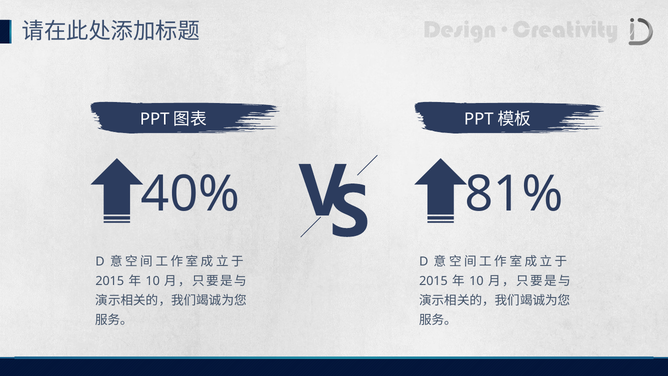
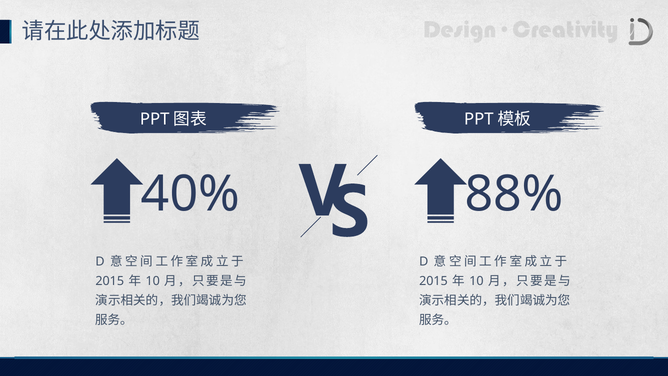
81%: 81% -> 88%
